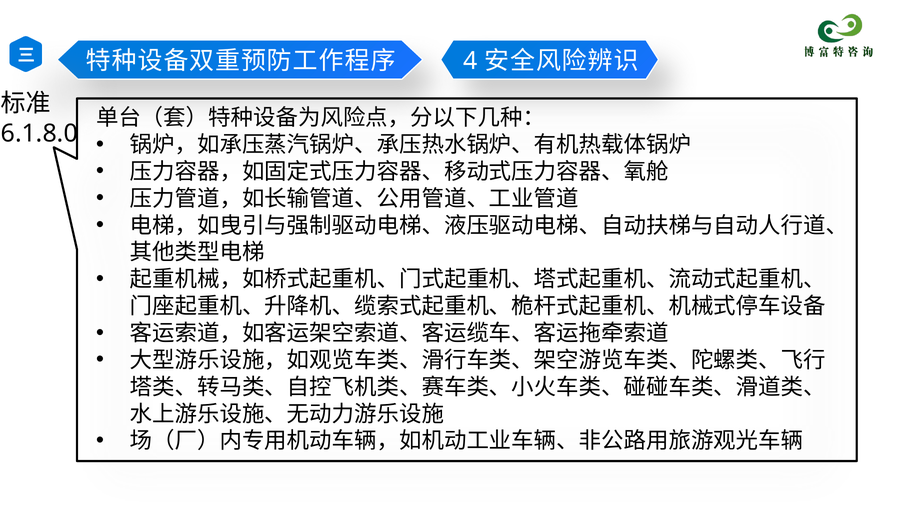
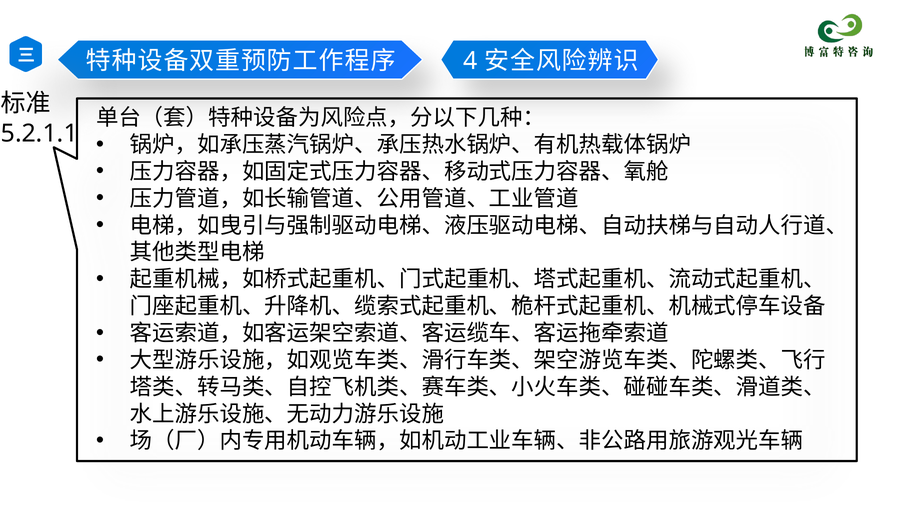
6.1.8.0: 6.1.8.0 -> 5.2.1.1
